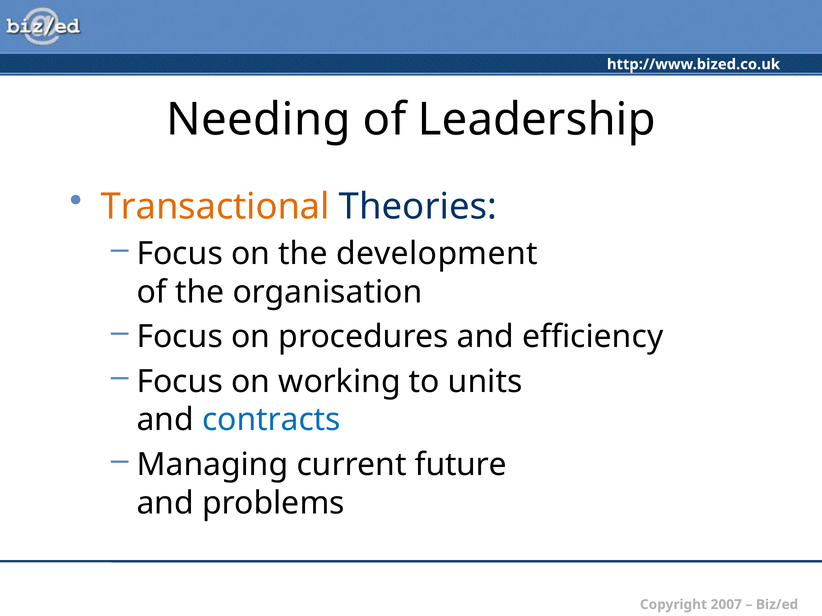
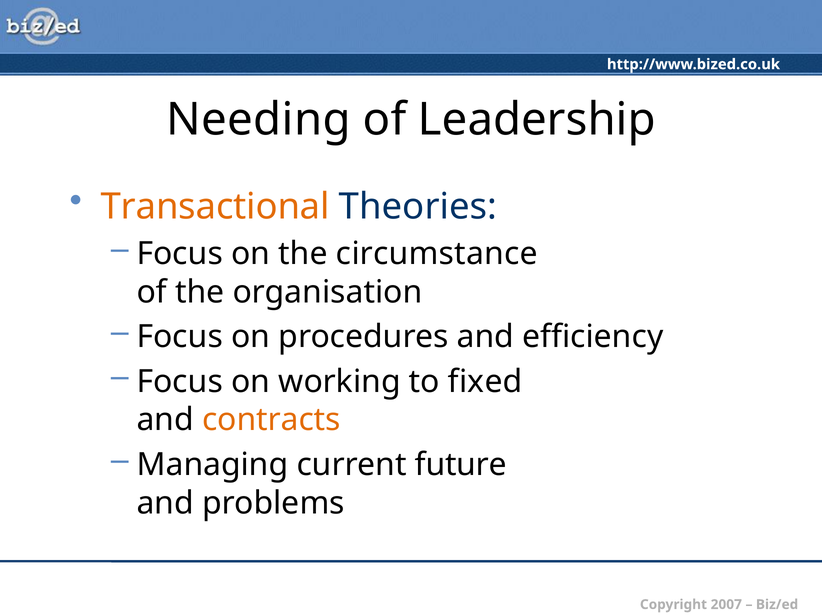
development: development -> circumstance
units: units -> fixed
contracts colour: blue -> orange
